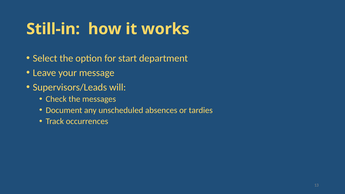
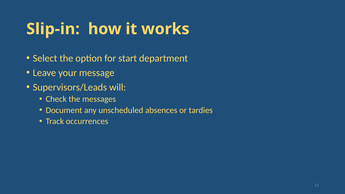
Still-in: Still-in -> Slip-in
